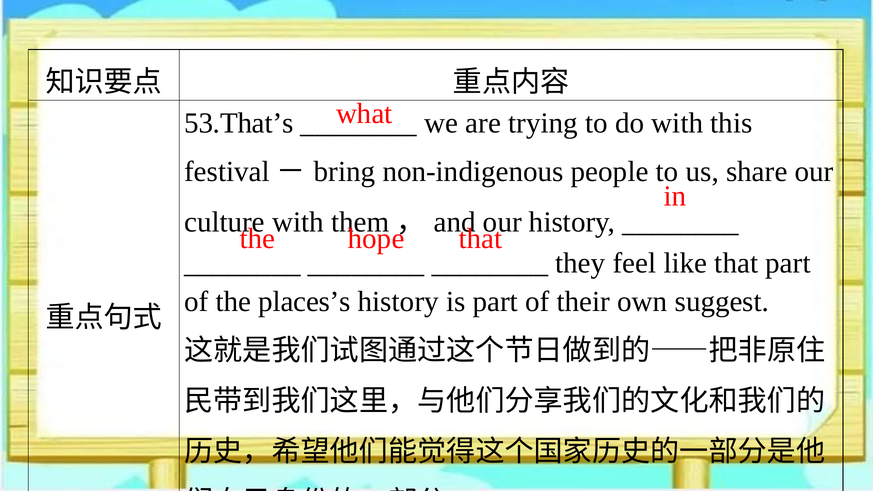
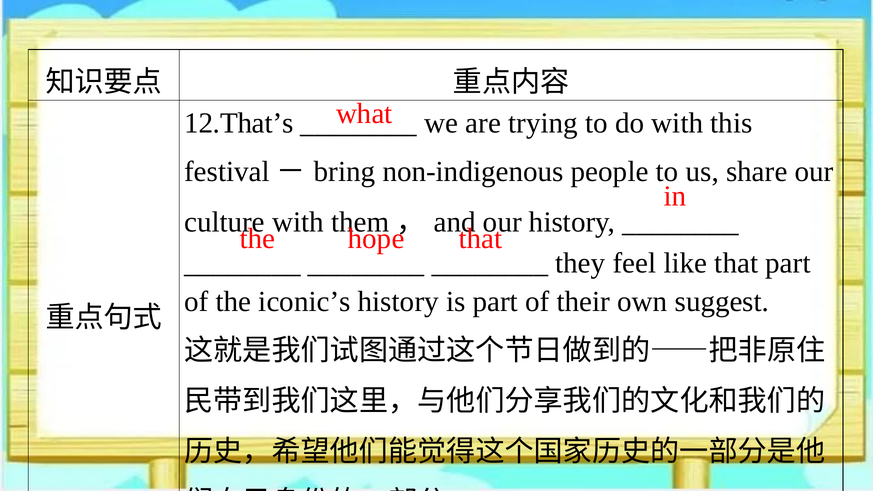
53.That’s: 53.That’s -> 12.That’s
places’s: places’s -> iconic’s
